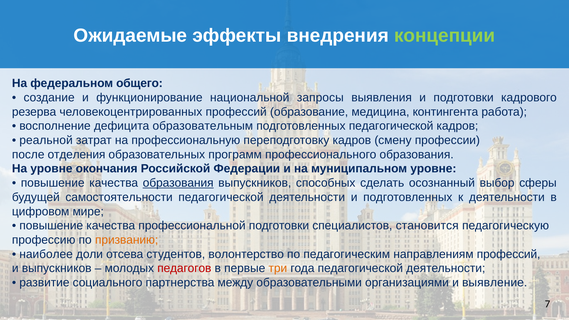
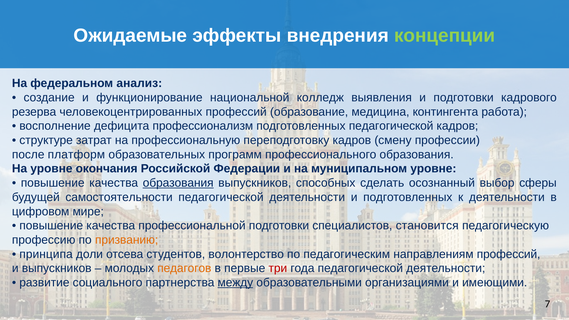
общего: общего -> анализ
запросы: запросы -> колледж
образовательным: образовательным -> профессионализм
реальной: реальной -> структуре
отделения: отделения -> платформ
наиболее: наиболее -> принципа
педагогов colour: red -> orange
три colour: orange -> red
между underline: none -> present
выявление: выявление -> имеющими
